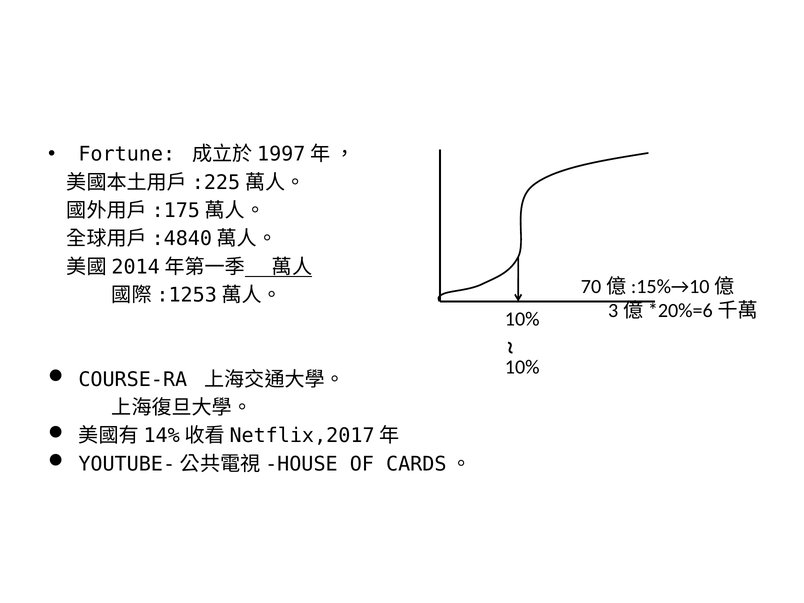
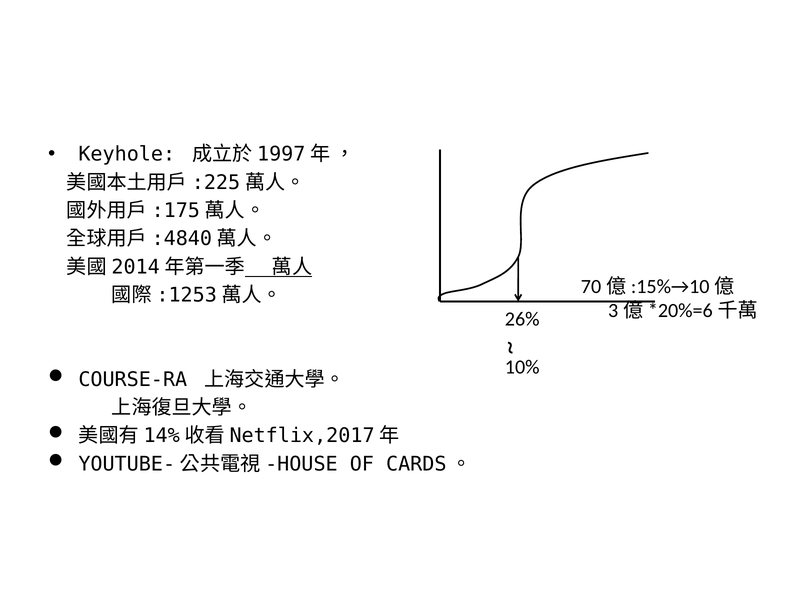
Fortune: Fortune -> Keyhole
10% at (522, 319): 10% -> 26%
